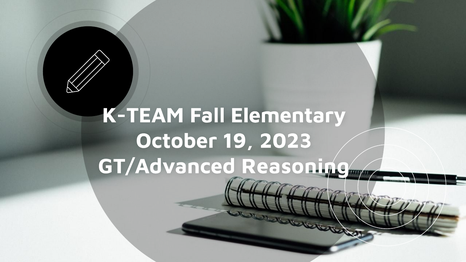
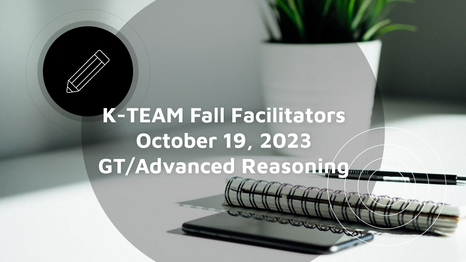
Elementary: Elementary -> Facilitators
